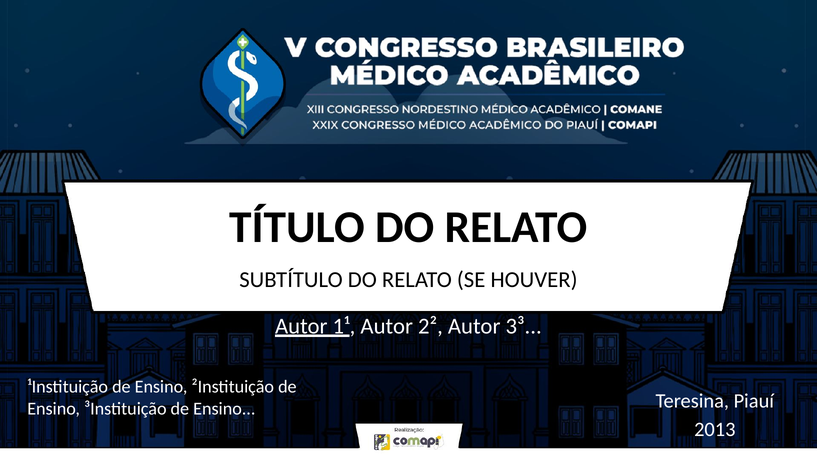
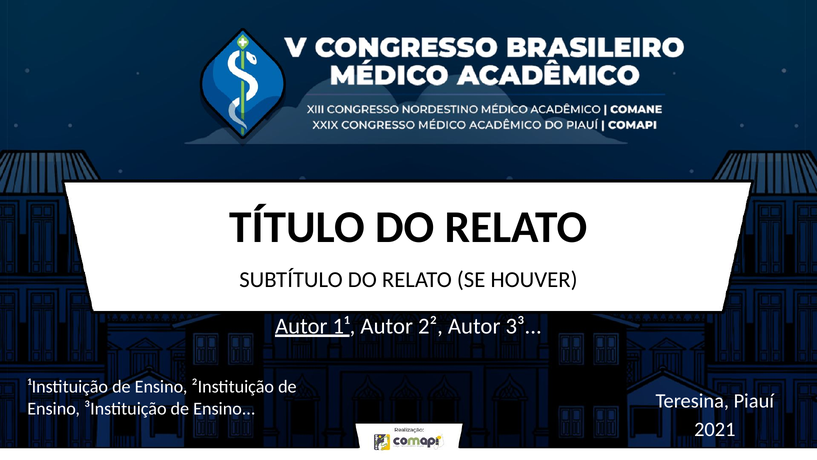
2013: 2013 -> 2021
